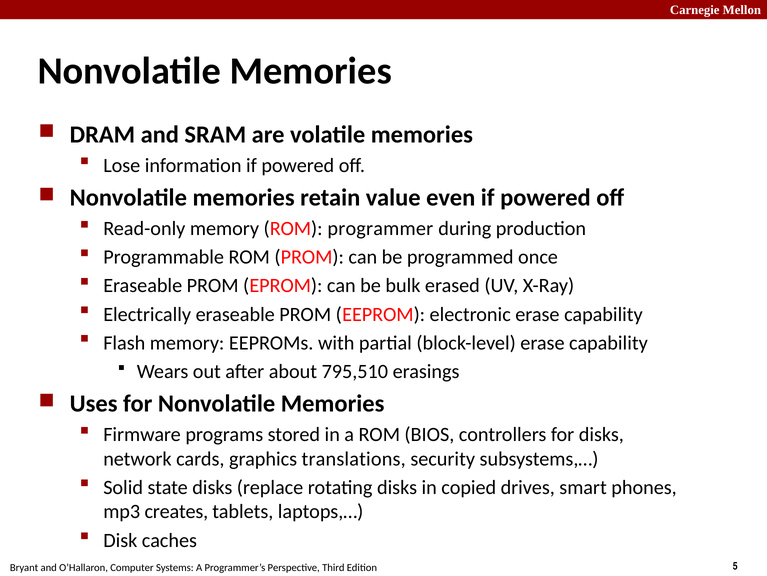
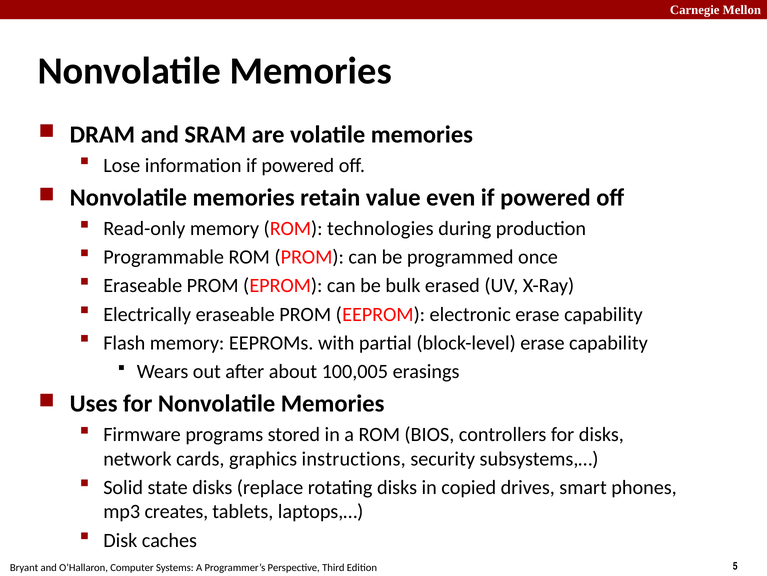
programmer: programmer -> technologies
795,510: 795,510 -> 100,005
translations: translations -> instructions
